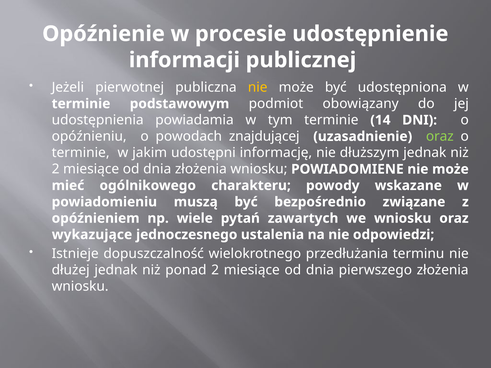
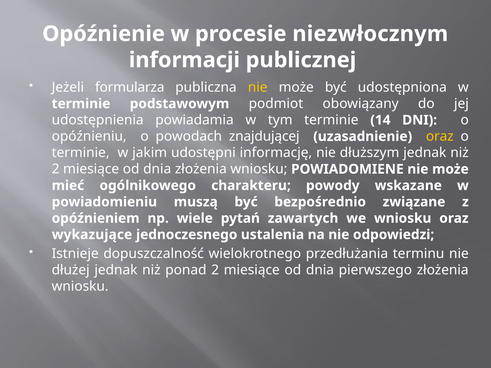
udostępnienie: udostępnienie -> niezwłocznym
pierwotnej: pierwotnej -> formularza
oraz at (440, 137) colour: light green -> yellow
